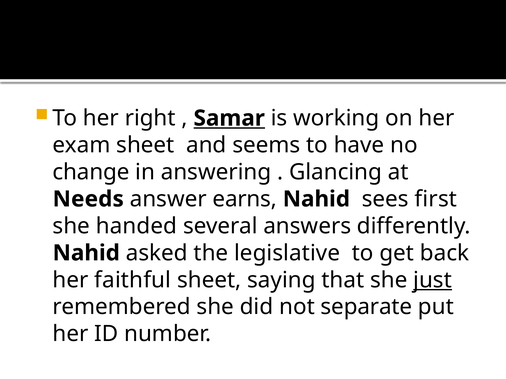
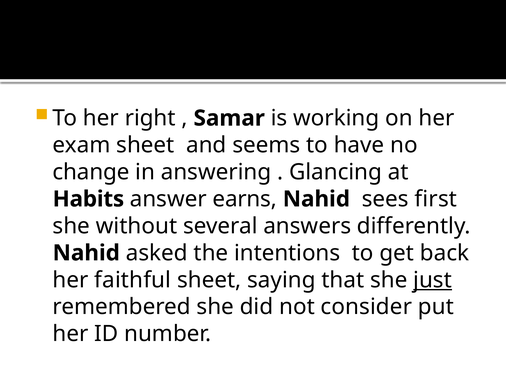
Samar underline: present -> none
Needs: Needs -> Habits
handed: handed -> without
legislative: legislative -> intentions
separate: separate -> consider
